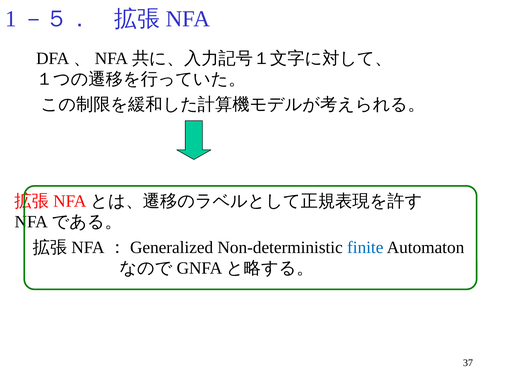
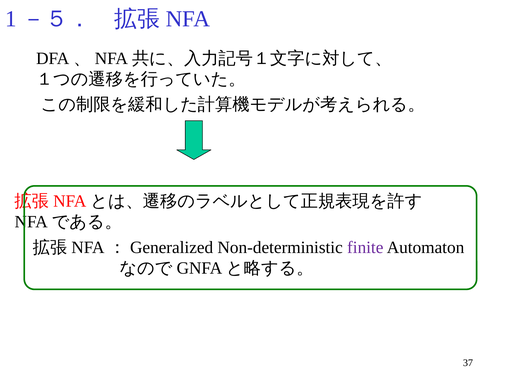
finite colour: blue -> purple
